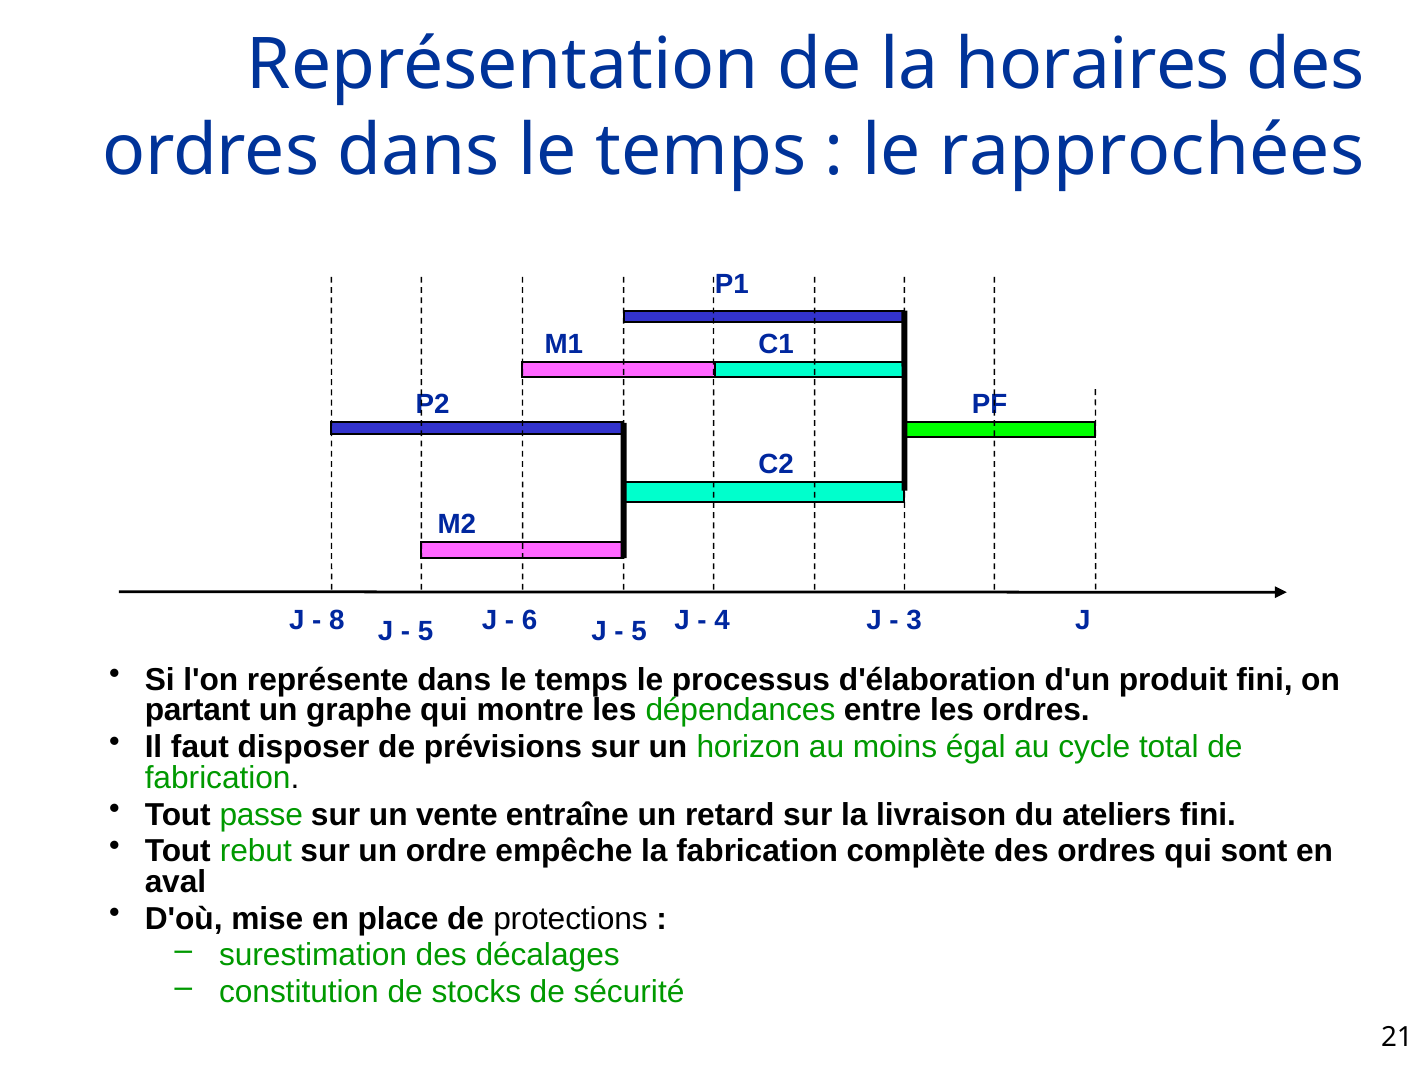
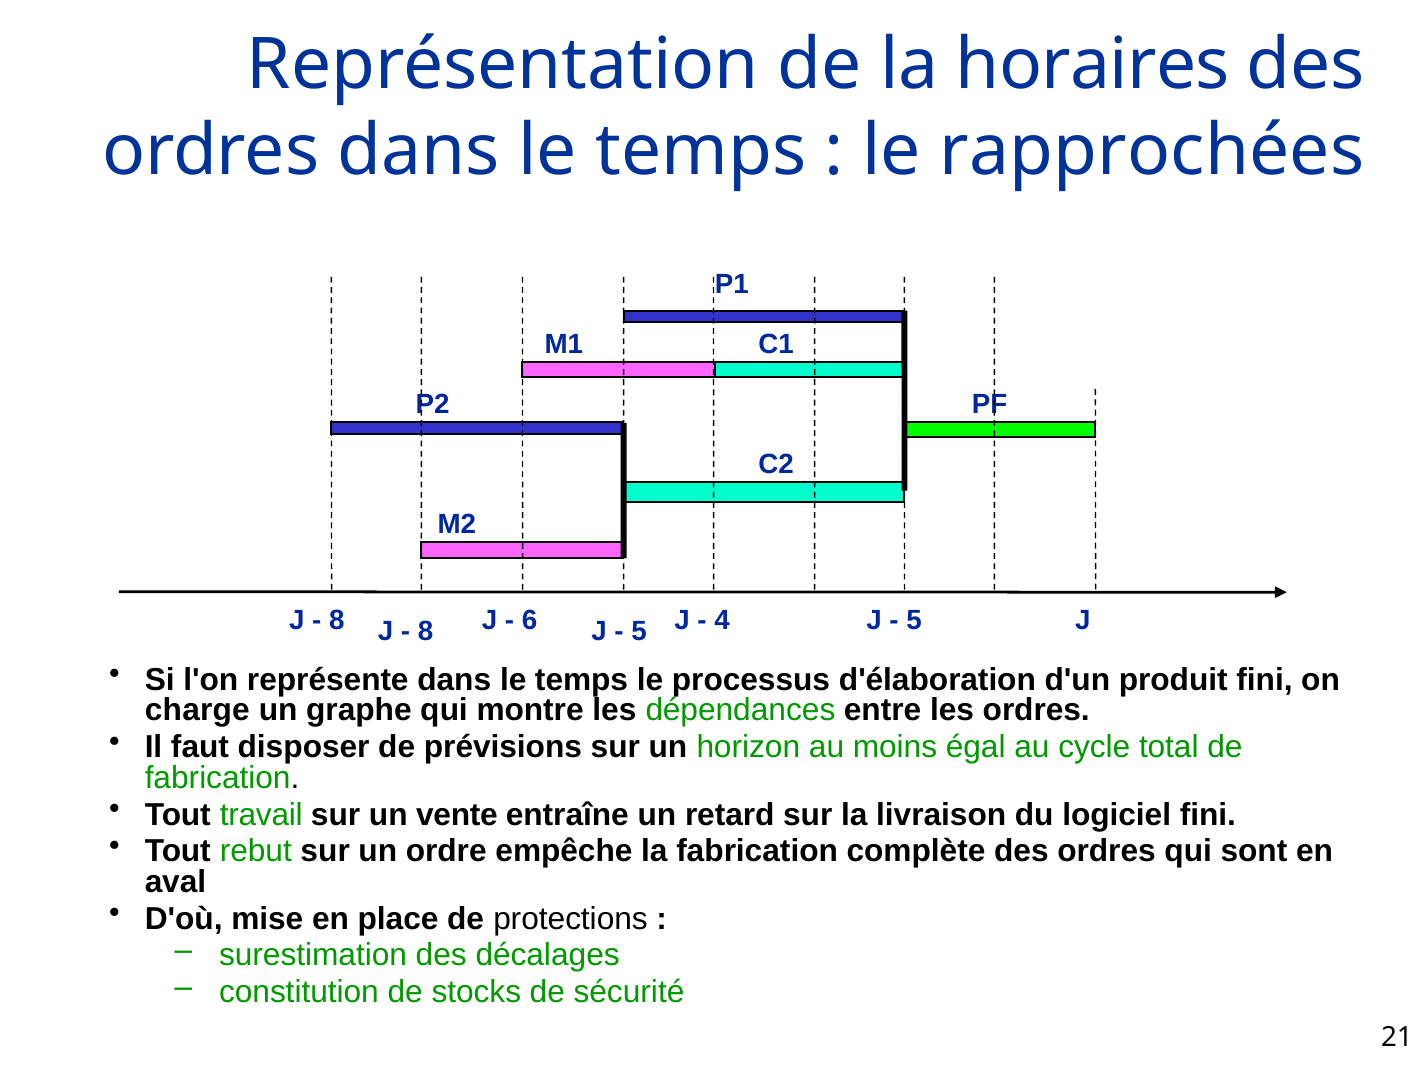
3 at (914, 620): 3 -> 5
5 at (426, 631): 5 -> 8
partant: partant -> charge
passe: passe -> travail
ateliers: ateliers -> logiciel
